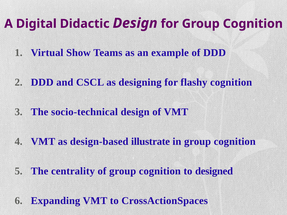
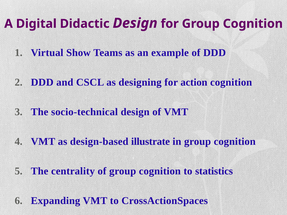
flashy: flashy -> action
designed: designed -> statistics
